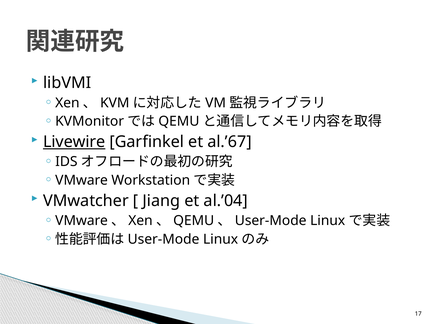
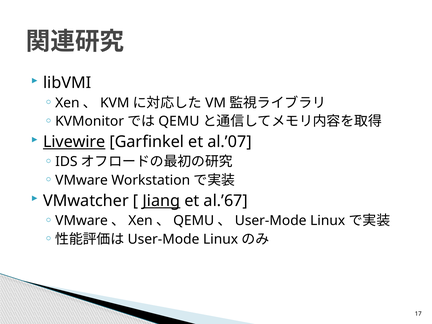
al.’67: al.’67 -> al.’07
Jiang underline: none -> present
al.’04: al.’04 -> al.’67
